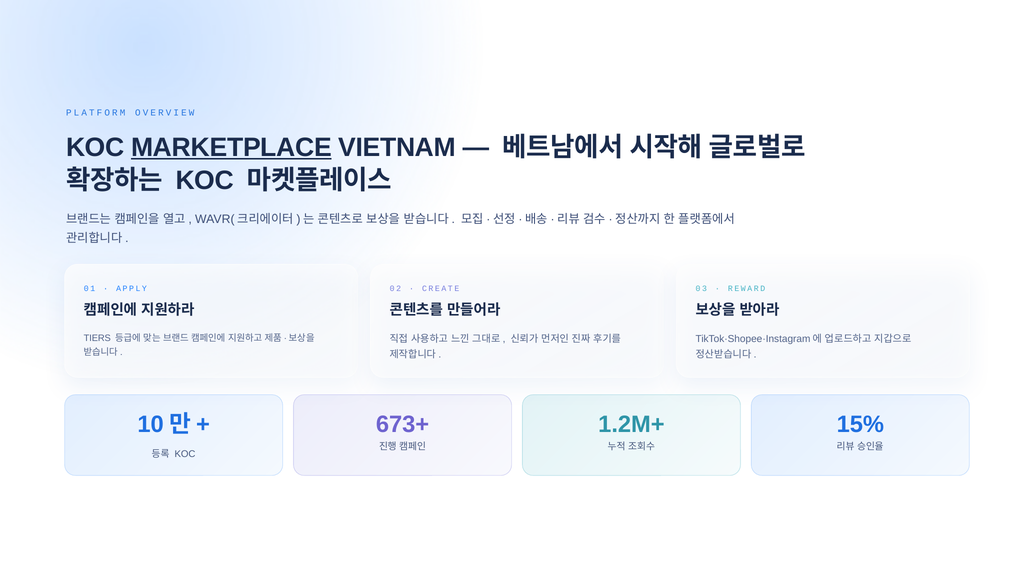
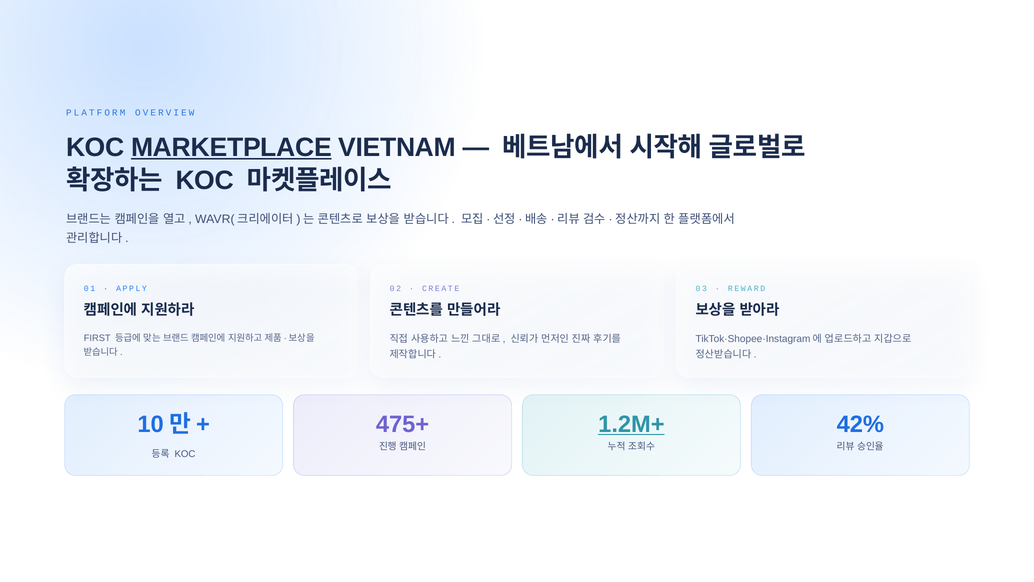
TIERS: TIERS -> FIRST
673+: 673+ -> 475+
1.2M+ underline: none -> present
15%: 15% -> 42%
